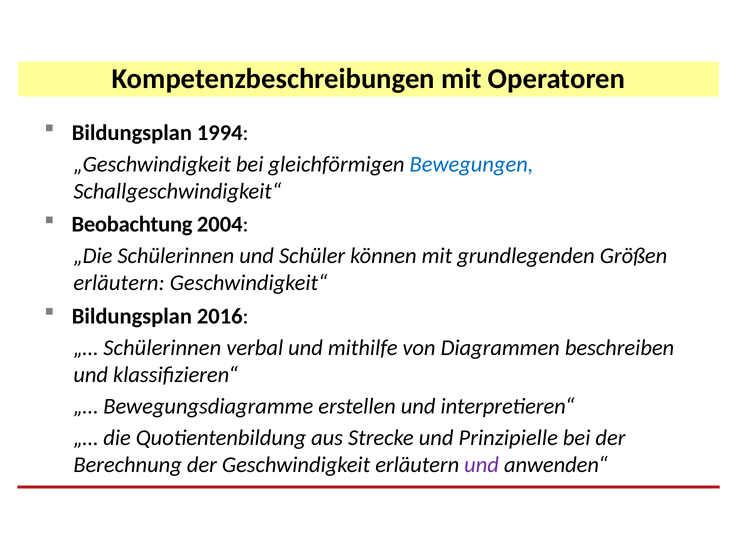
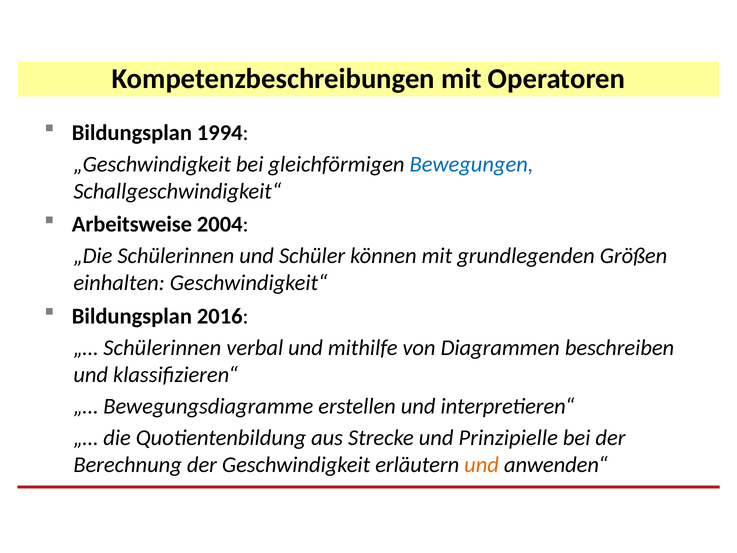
Beobachtung: Beobachtung -> Arbeitsweise
erläutern at (119, 283): erläutern -> einhalten
und at (482, 465) colour: purple -> orange
